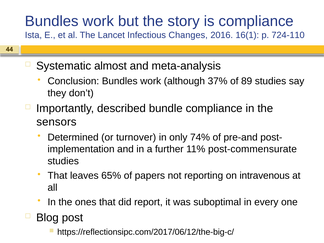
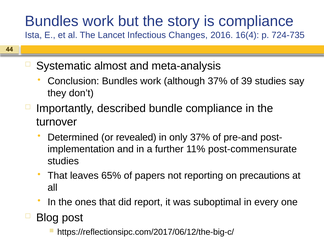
16(1: 16(1 -> 16(4
724-110: 724-110 -> 724-735
89: 89 -> 39
sensors: sensors -> turnover
turnover: turnover -> revealed
only 74%: 74% -> 37%
intravenous: intravenous -> precautions
